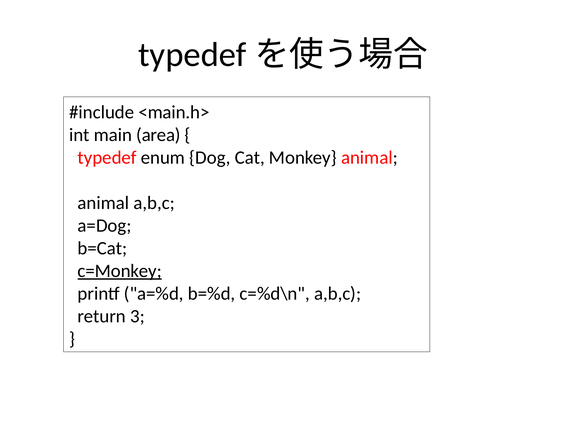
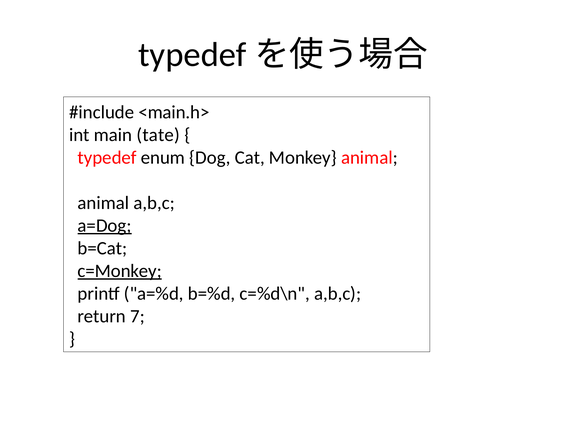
area: area -> tate
a=Dog underline: none -> present
3: 3 -> 7
